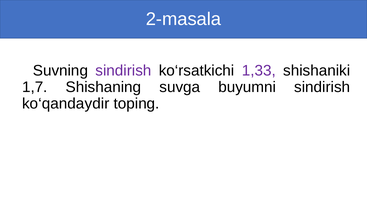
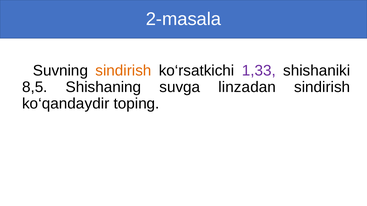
sindirish at (123, 71) colour: purple -> orange
1,7: 1,7 -> 8,5
buyumni: buyumni -> linzadan
